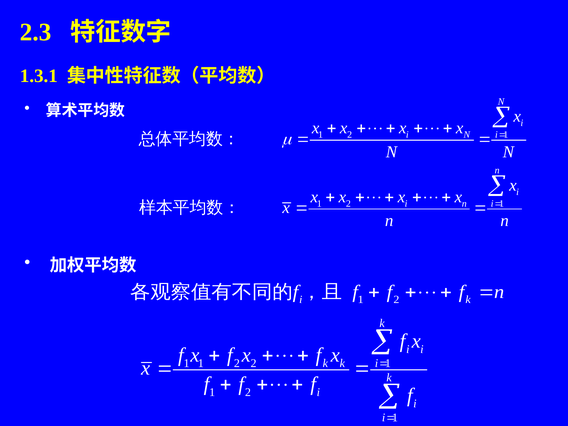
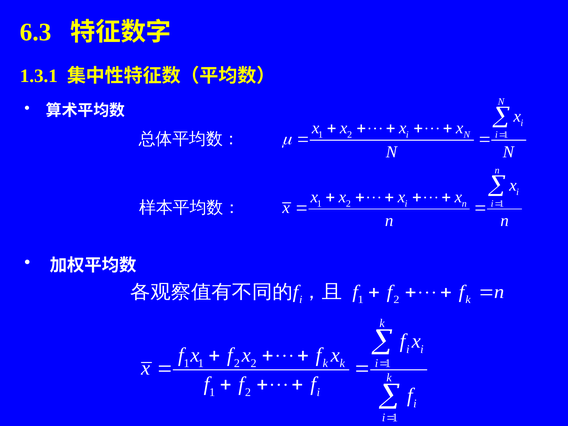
2.3: 2.3 -> 6.3
